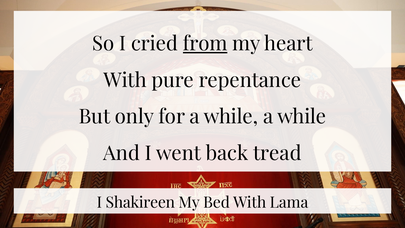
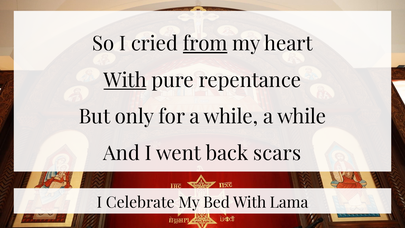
With at (125, 80) underline: none -> present
tread: tread -> scars
Shakireen: Shakireen -> Celebrate
